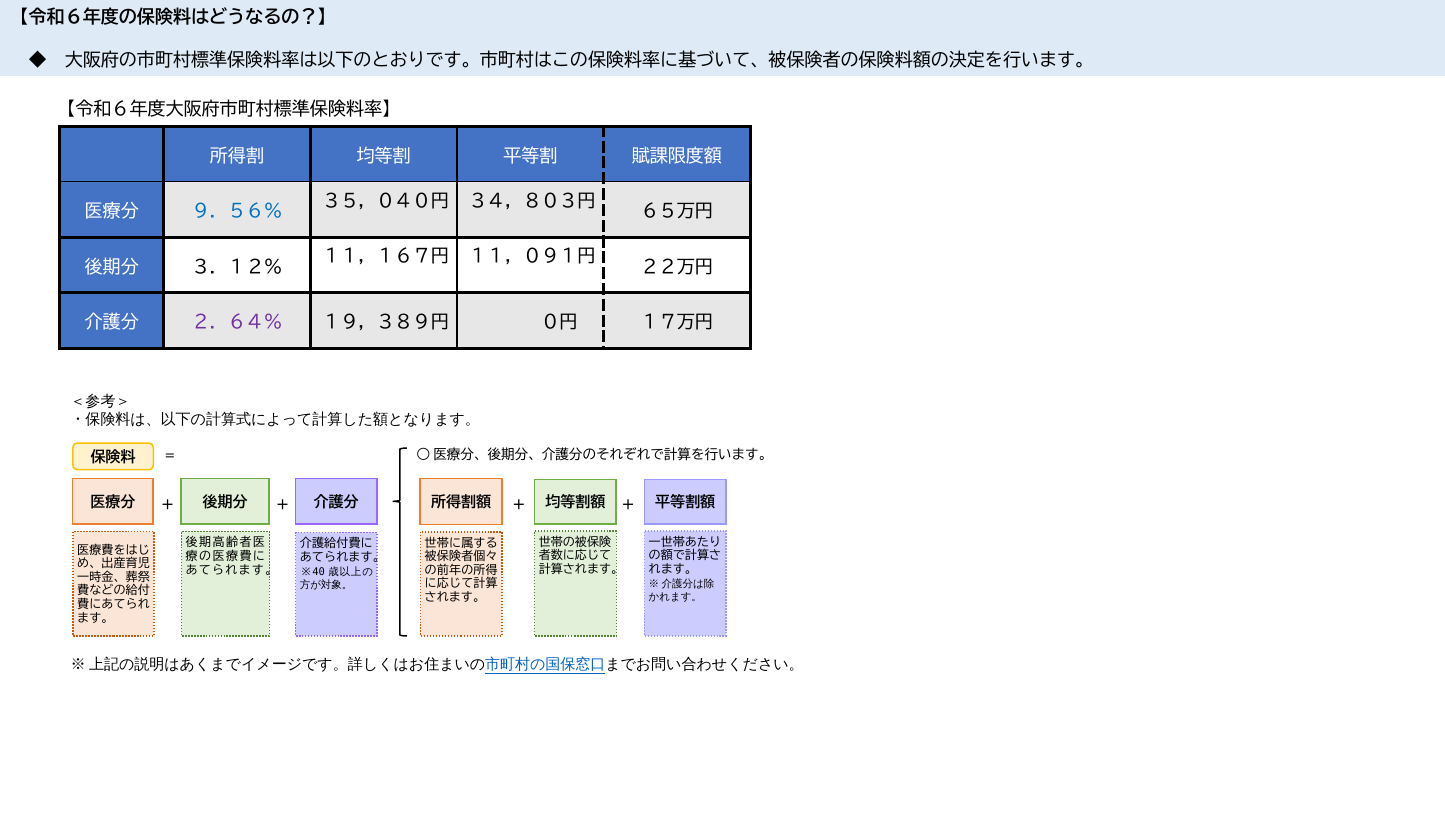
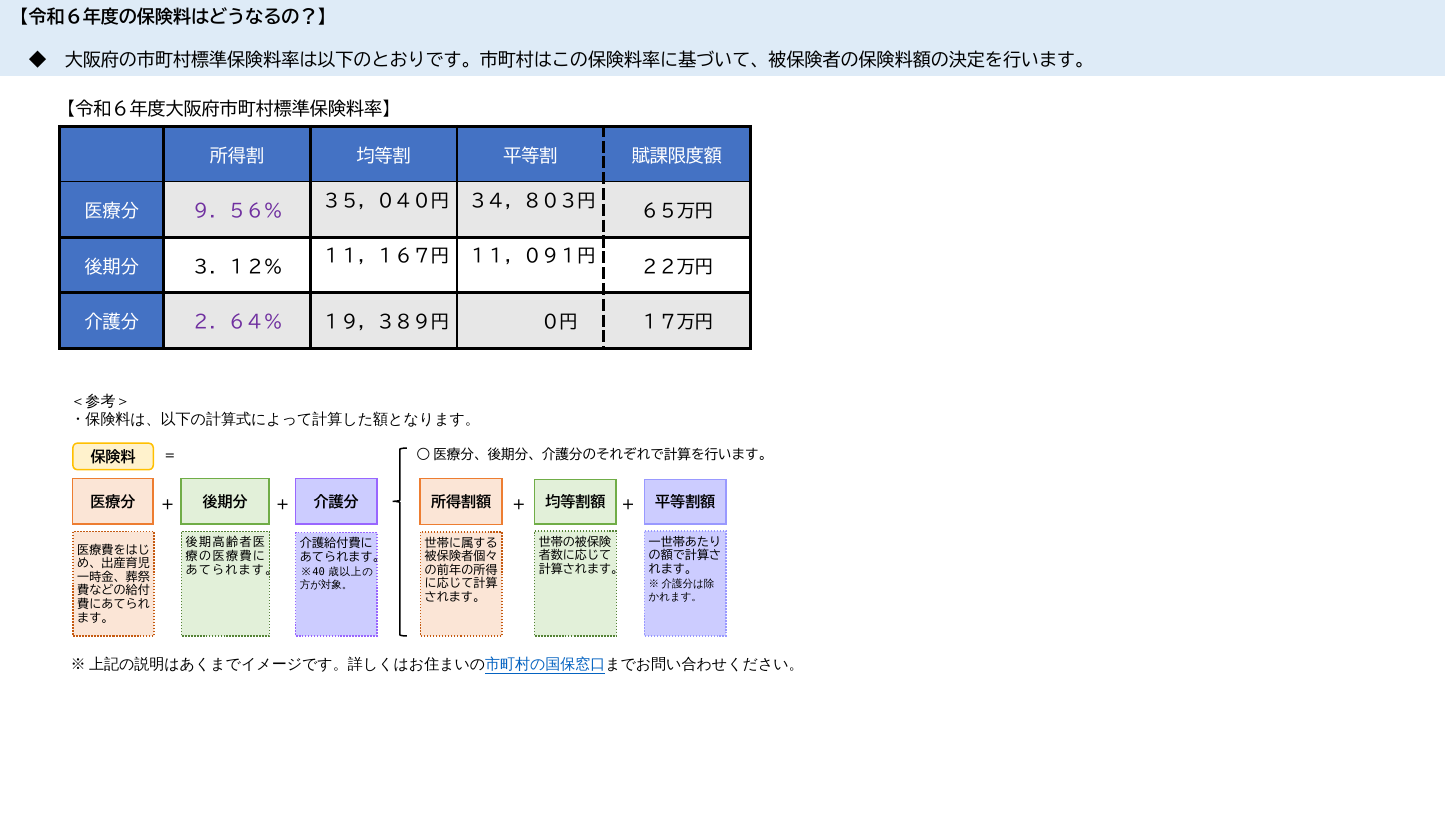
９．５６％ colour: blue -> purple
